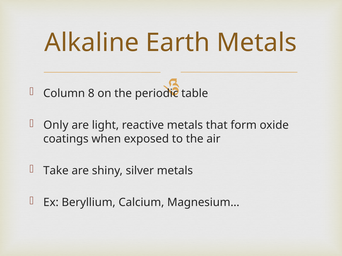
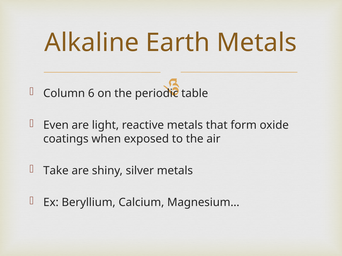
8: 8 -> 6
Only: Only -> Even
